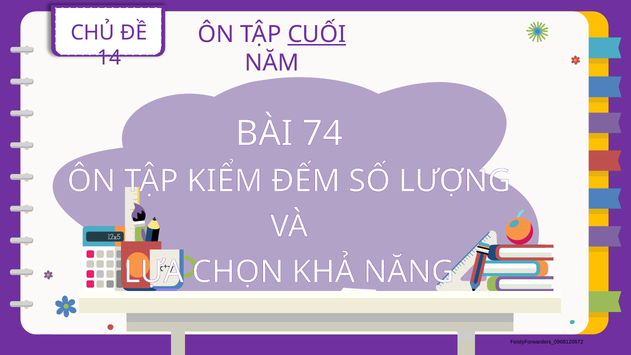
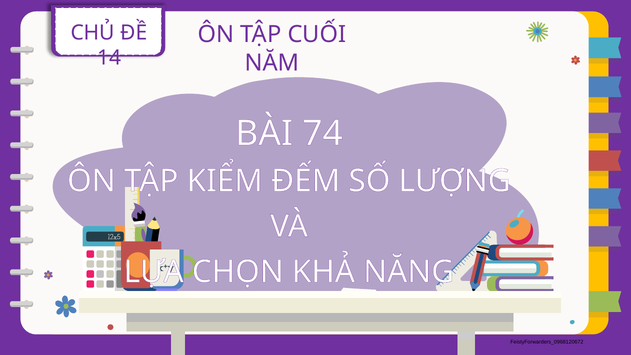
CUỐI underline: present -> none
